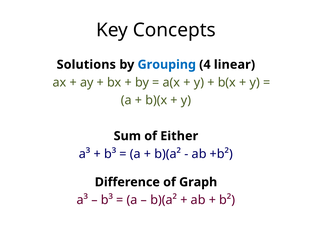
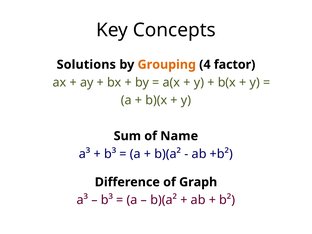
Grouping colour: blue -> orange
linear: linear -> factor
Either: Either -> Name
